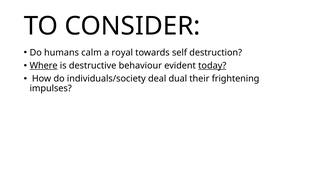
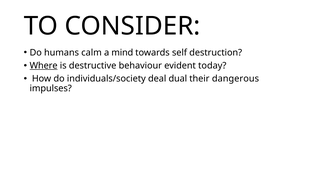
royal: royal -> mind
today underline: present -> none
frightening: frightening -> dangerous
